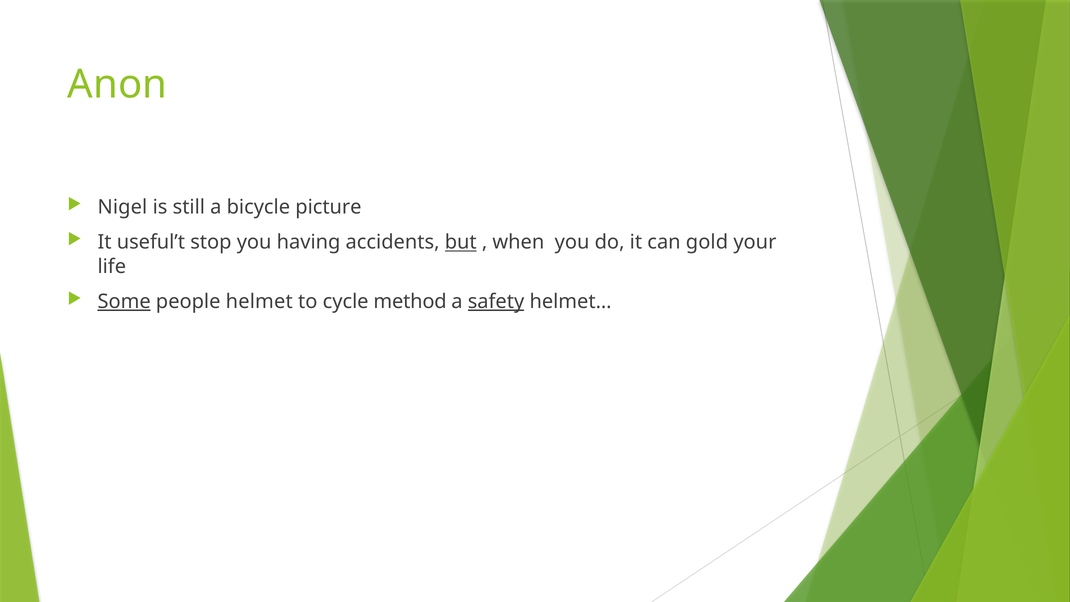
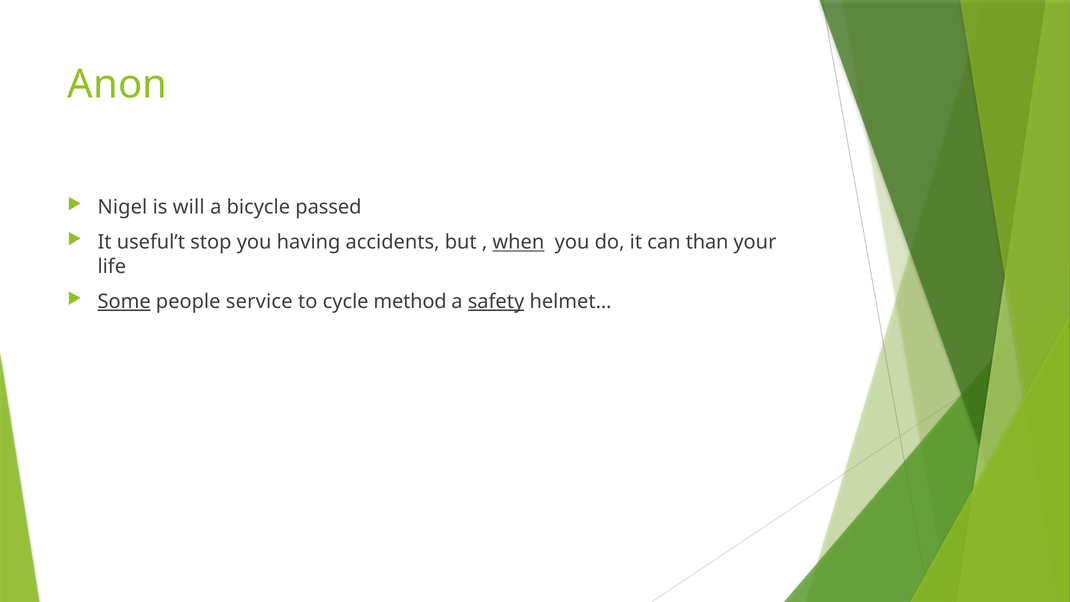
still: still -> will
picture: picture -> passed
but underline: present -> none
when underline: none -> present
gold: gold -> than
helmet: helmet -> service
